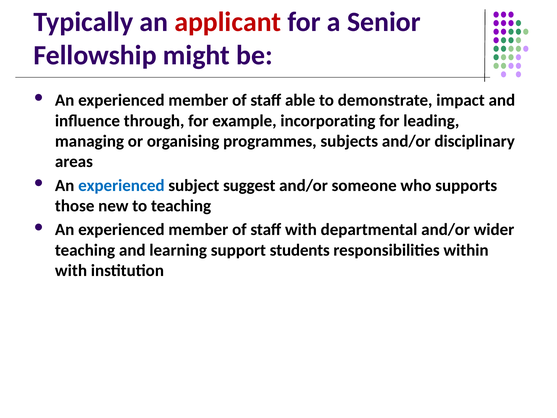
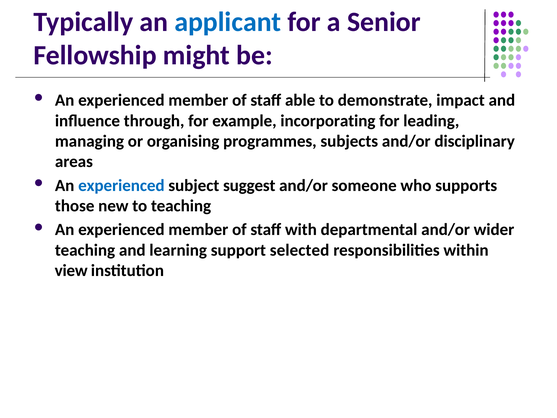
applicant colour: red -> blue
students: students -> selected
with at (71, 270): with -> view
